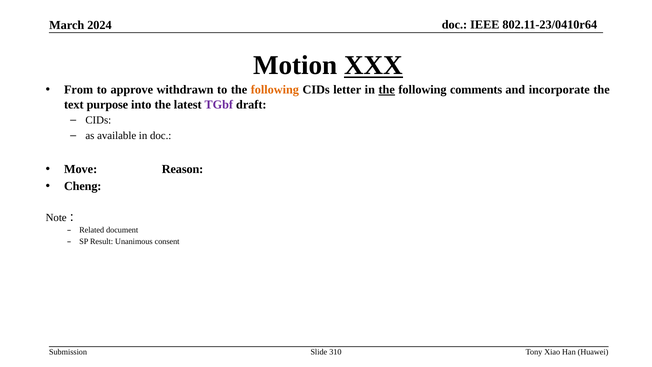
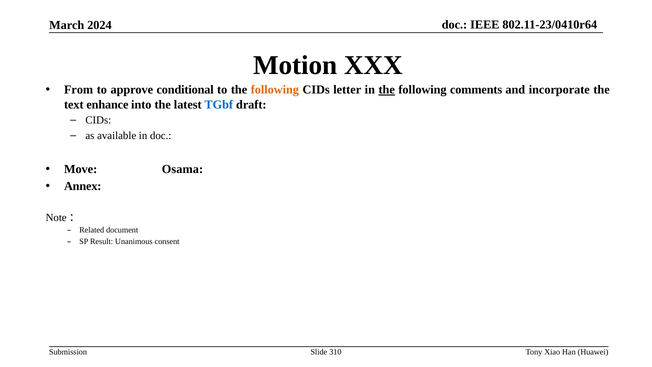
XXX underline: present -> none
withdrawn: withdrawn -> conditional
purpose: purpose -> enhance
TGbf colour: purple -> blue
Reason: Reason -> Osama
Cheng: Cheng -> Annex
